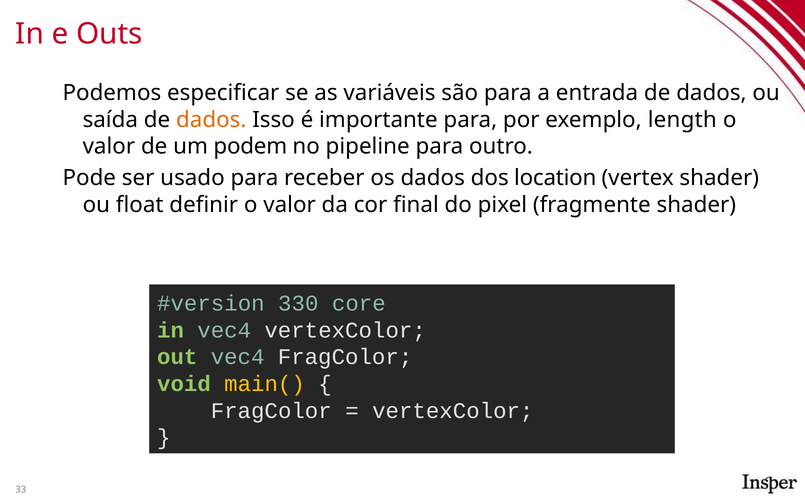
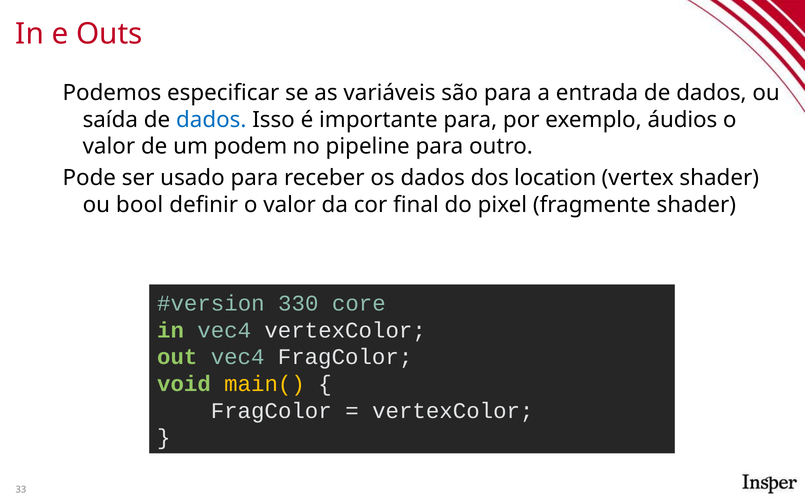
dados at (211, 120) colour: orange -> blue
length: length -> áudios
float: float -> bool
